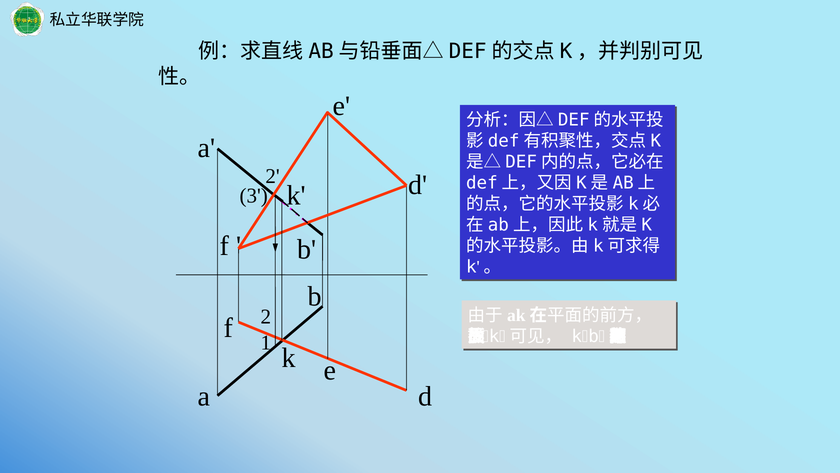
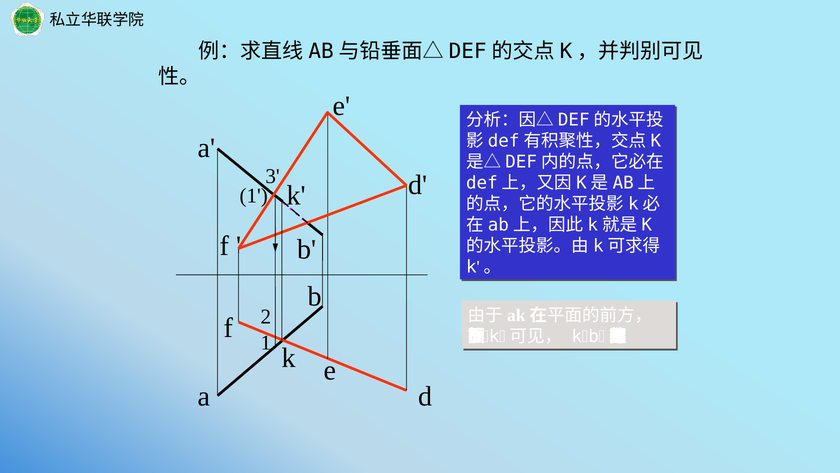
2 at (273, 176): 2 -> 3
3 at (254, 196): 3 -> 1
